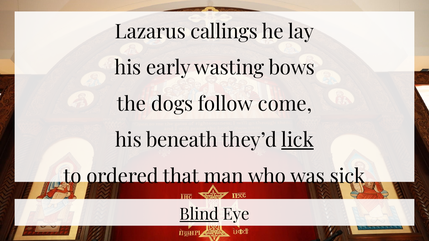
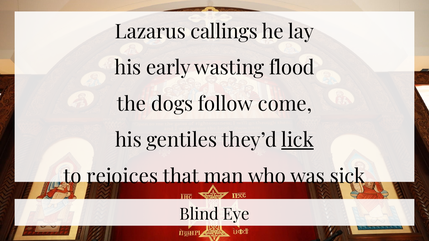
bows: bows -> flood
beneath: beneath -> gentiles
ordered: ordered -> rejoices
Blind underline: present -> none
